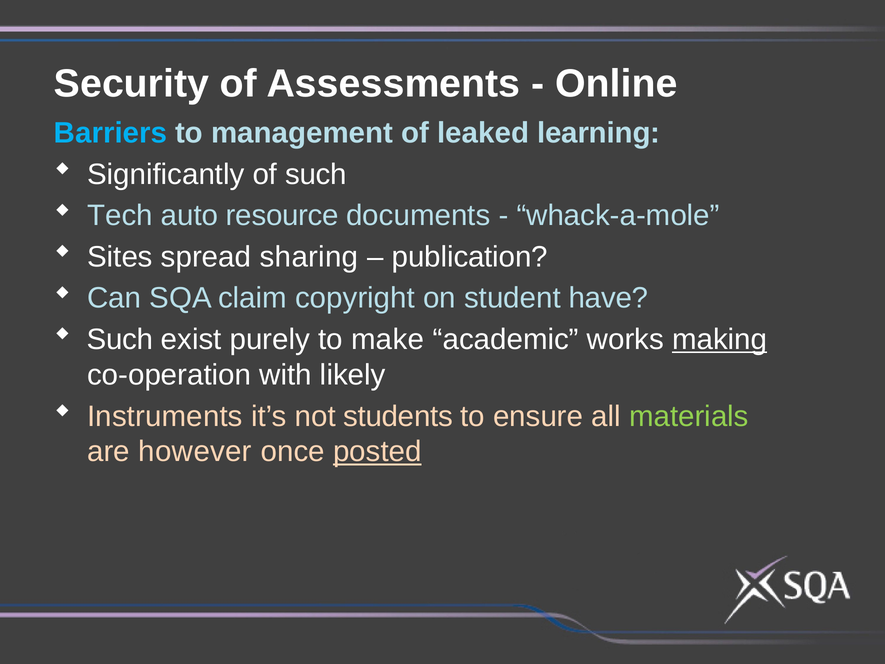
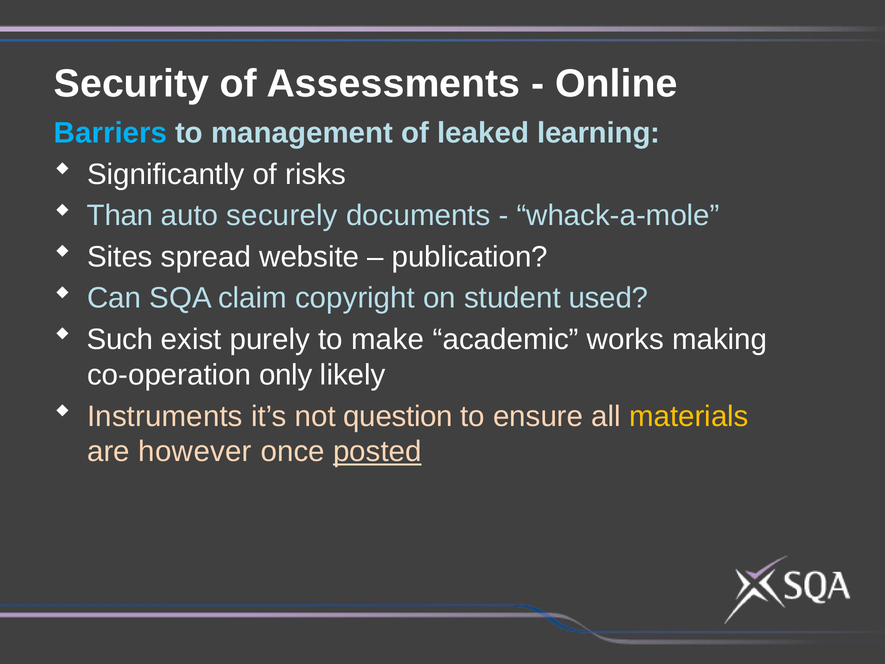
of such: such -> risks
Tech: Tech -> Than
resource: resource -> securely
sharing: sharing -> website
have: have -> used
making underline: present -> none
with: with -> only
students: students -> question
materials colour: light green -> yellow
